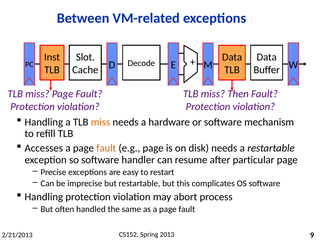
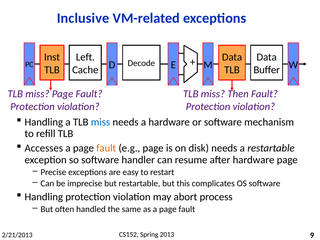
Between: Between -> Inclusive
Slot: Slot -> Left
miss at (101, 122) colour: orange -> blue
after particular: particular -> hardware
